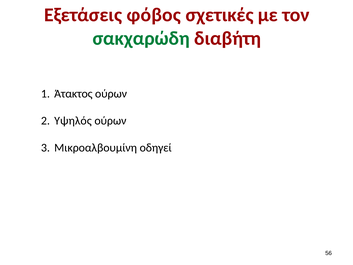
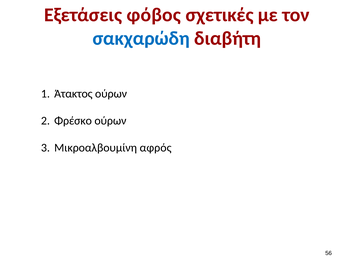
σακχαρώδη colour: green -> blue
Υψηλός: Υψηλός -> Φρέσκο
οδηγεί: οδηγεί -> αφρός
